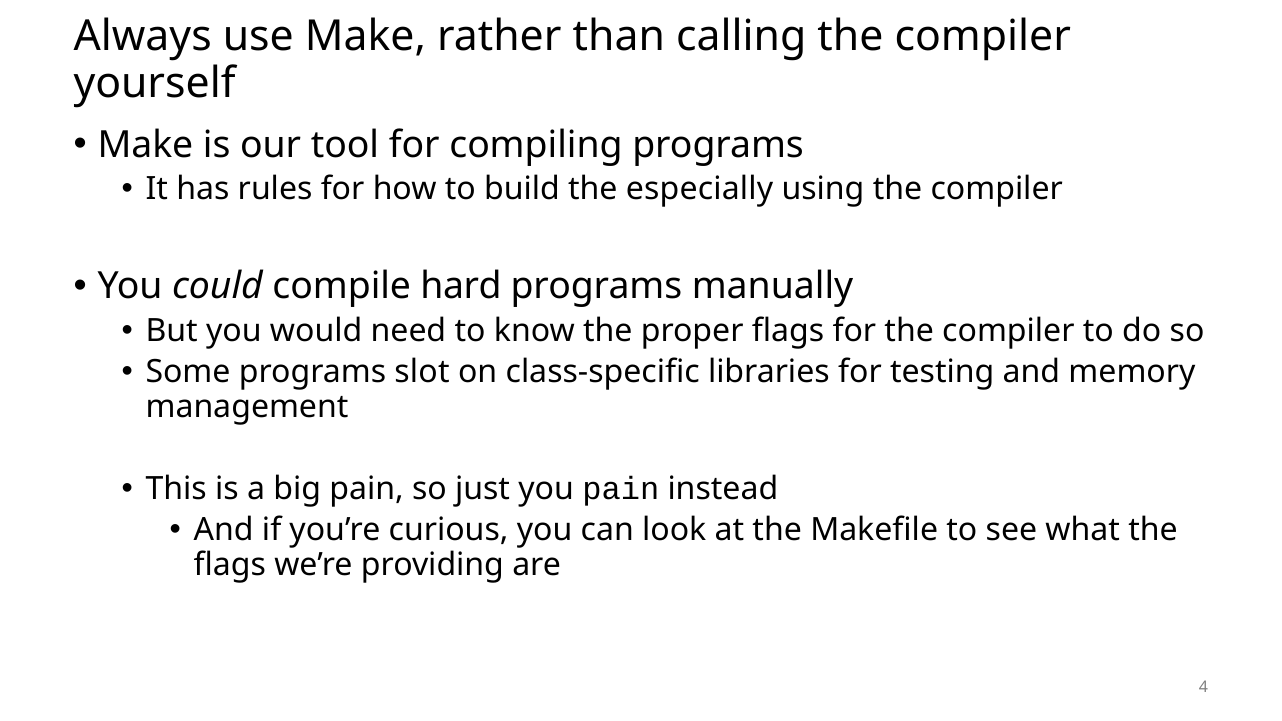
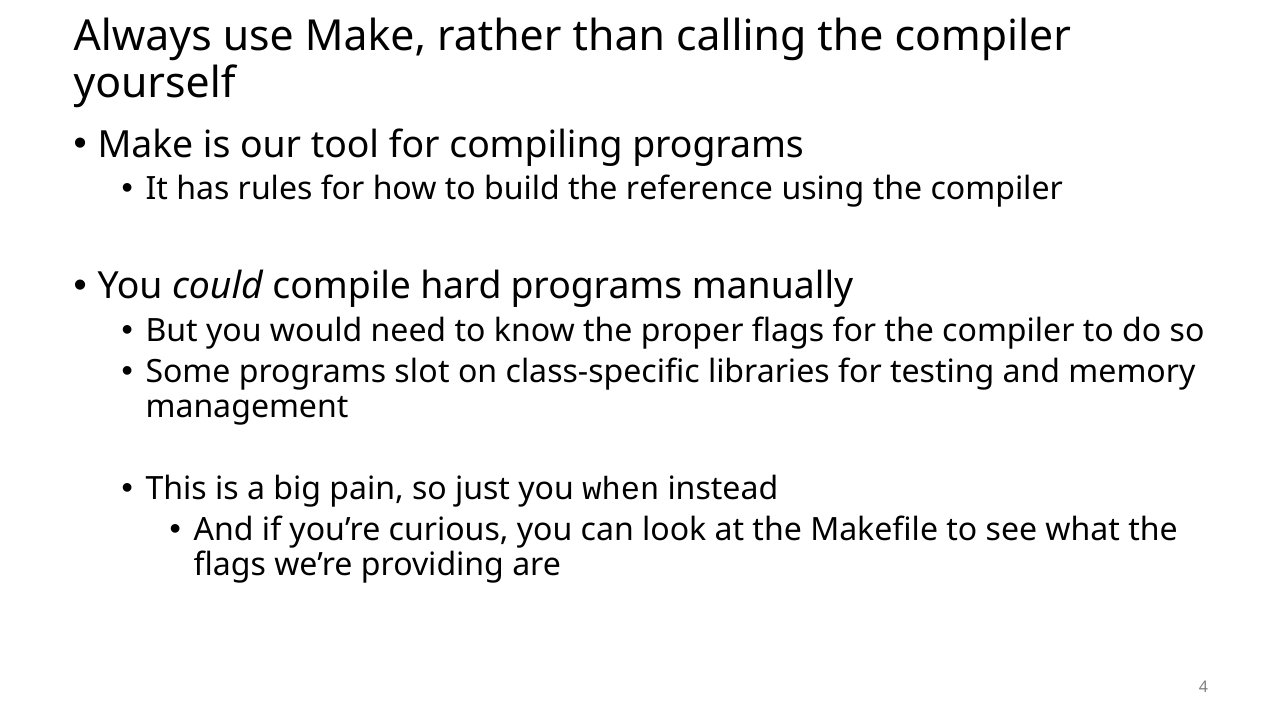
especially: especially -> reference
you pain: pain -> when
